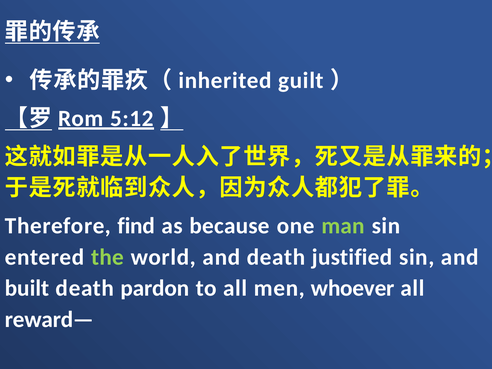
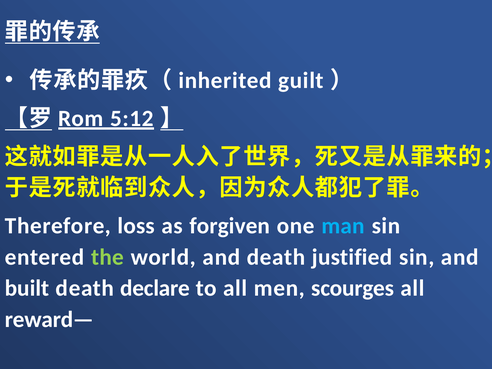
find: find -> loss
because: because -> forgiven
man colour: light green -> light blue
pardon: pardon -> declare
whoever: whoever -> scourges
